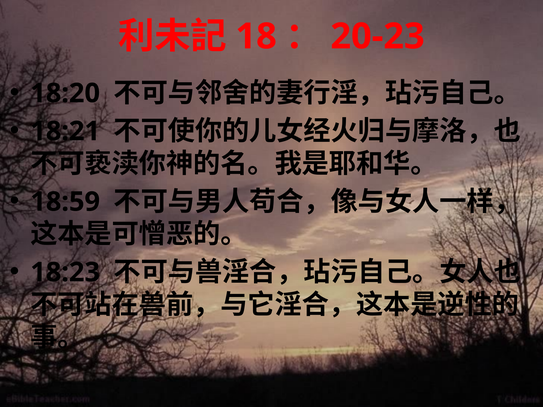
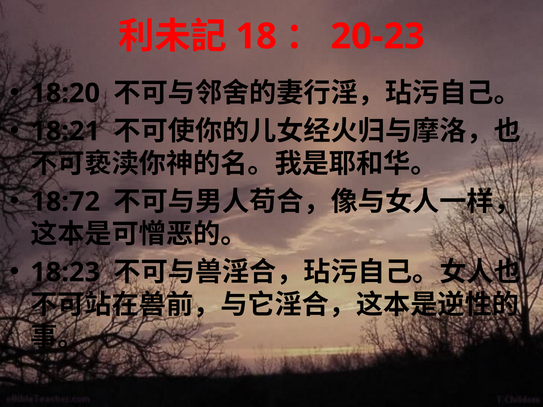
18:59: 18:59 -> 18:72
